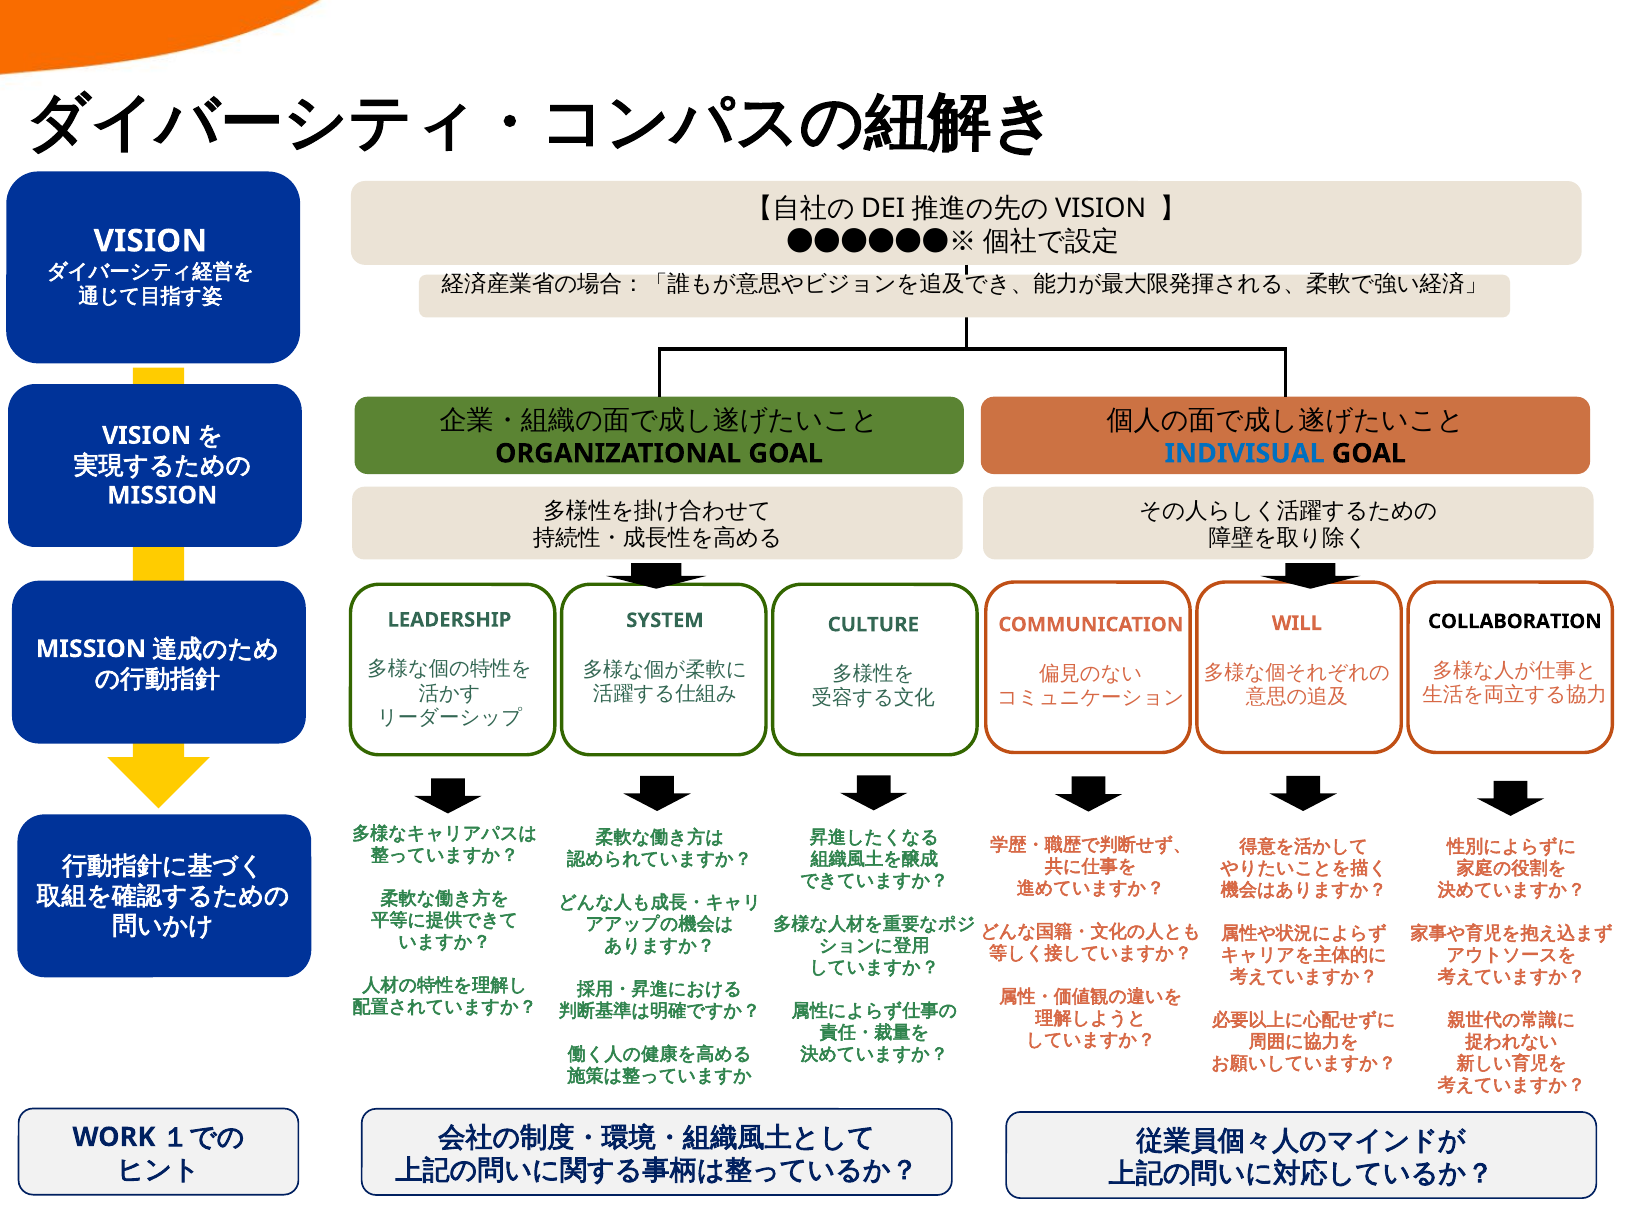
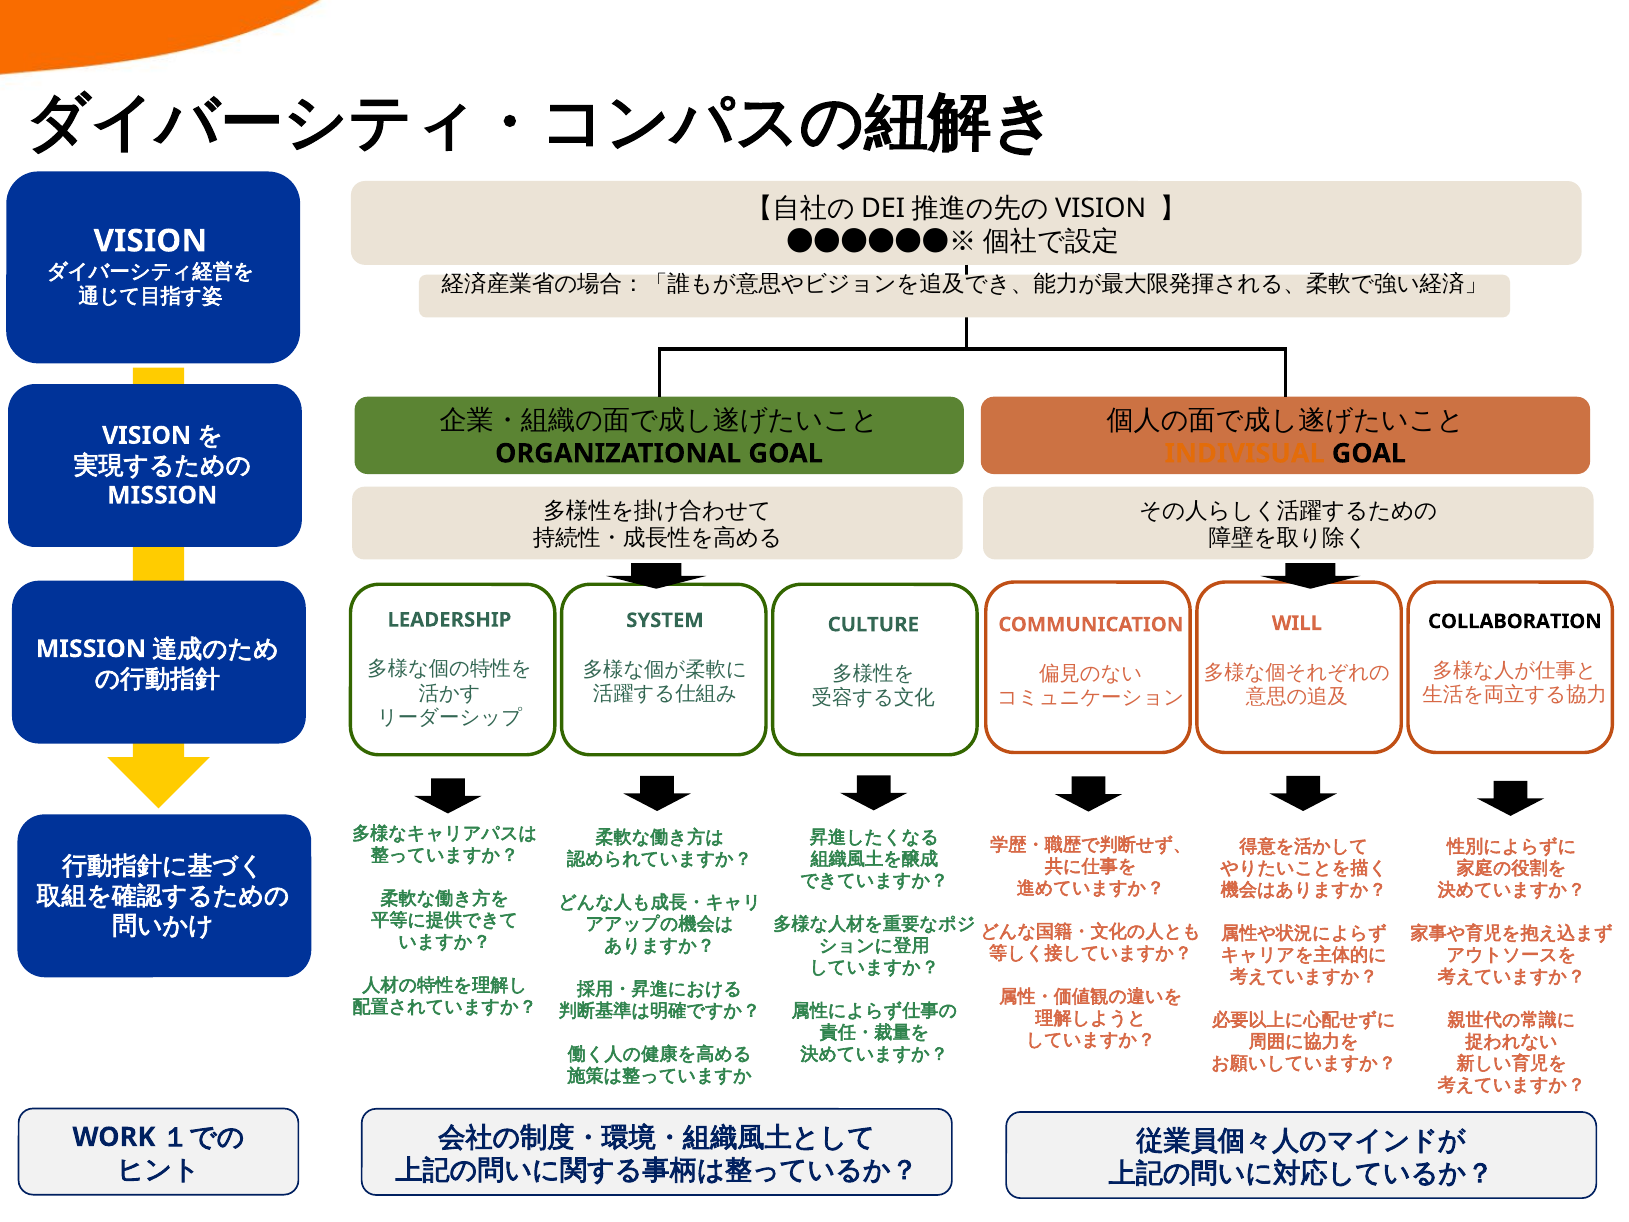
INDIVISUAL colour: blue -> orange
